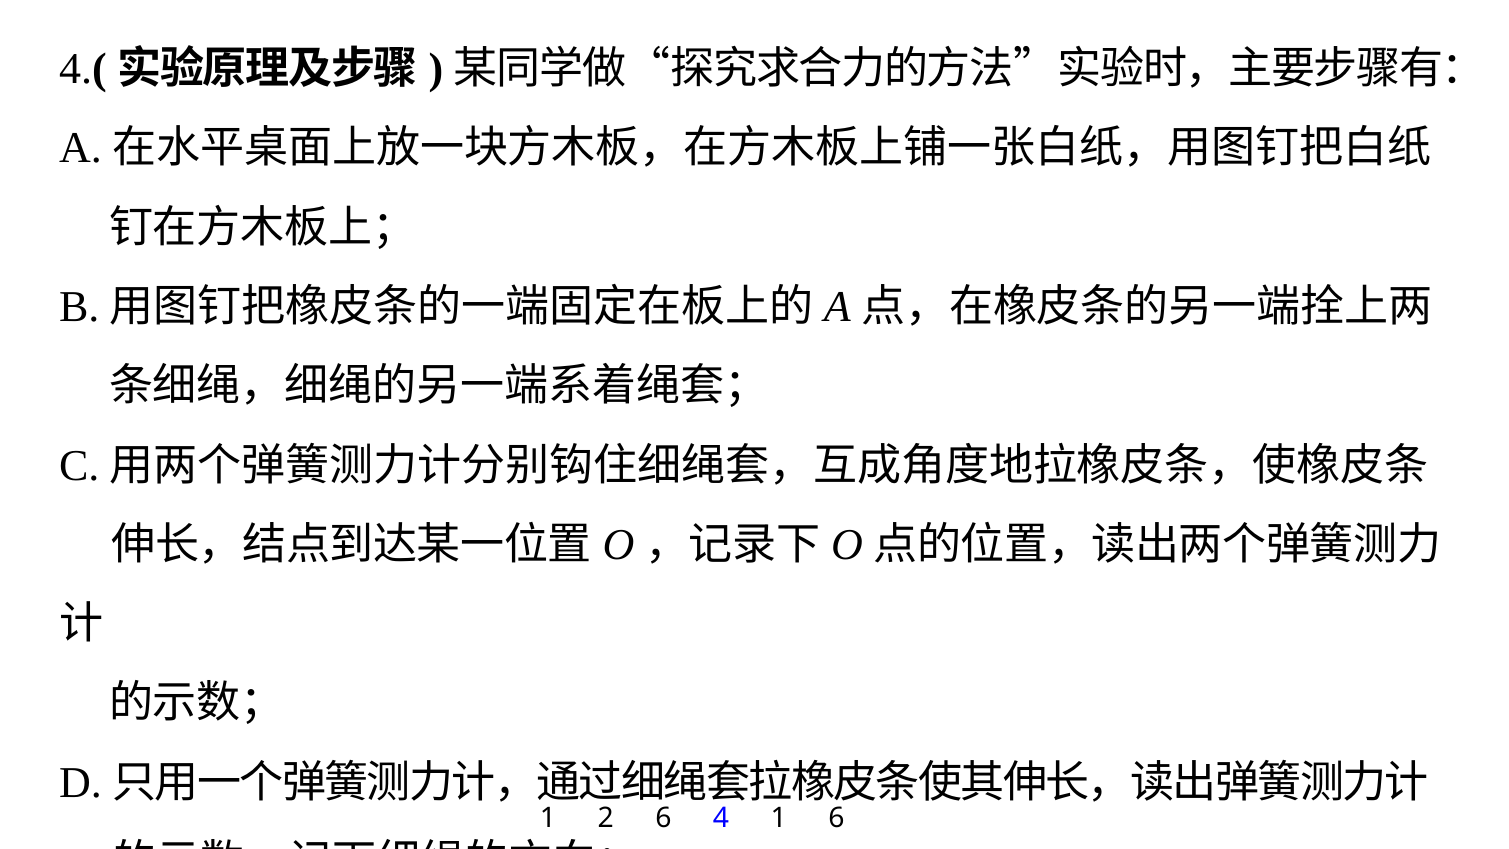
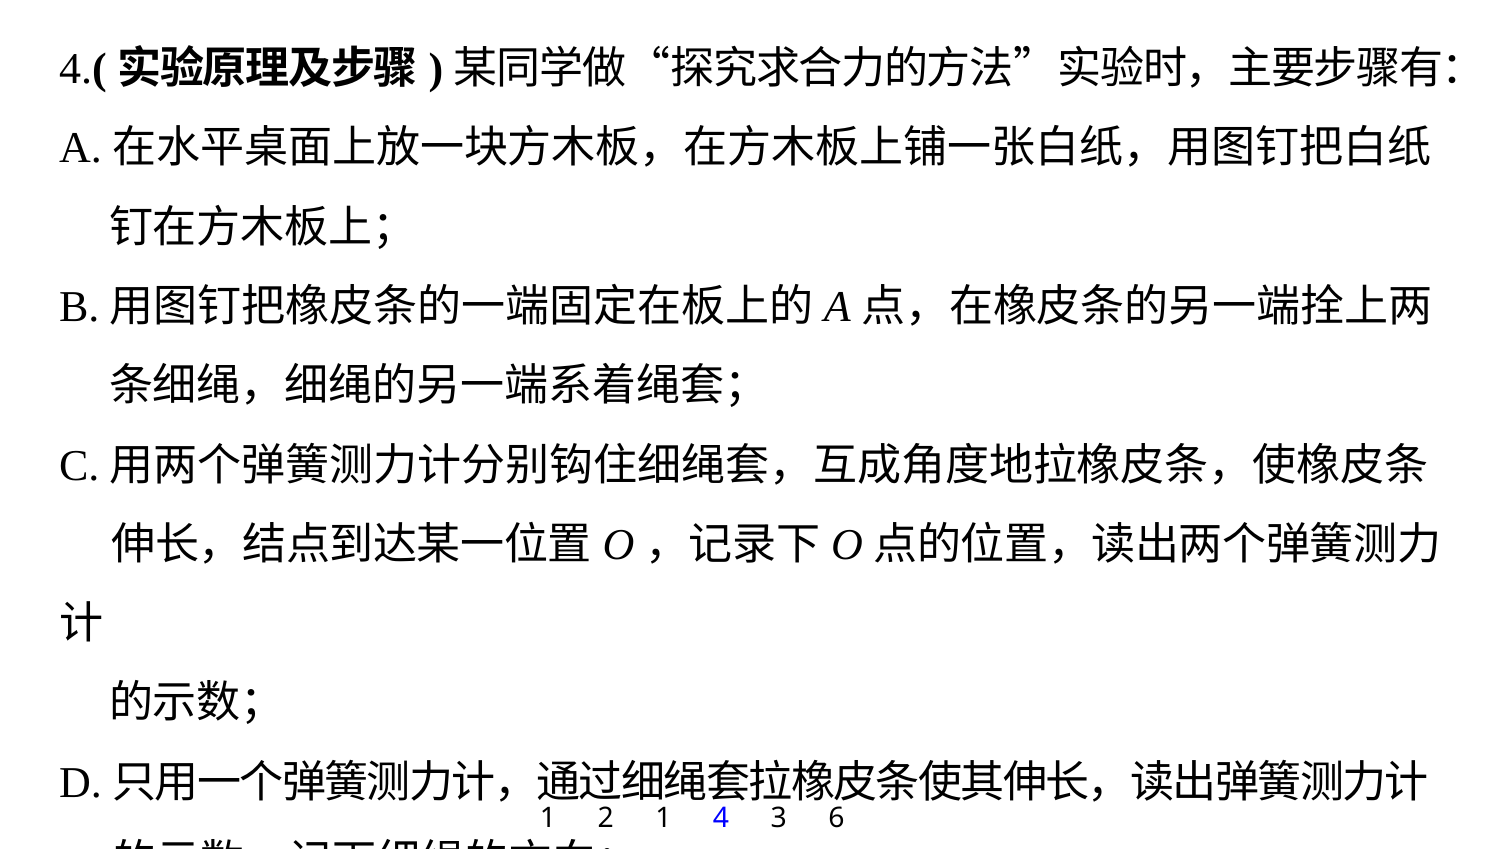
2 6: 6 -> 1
4 1: 1 -> 3
